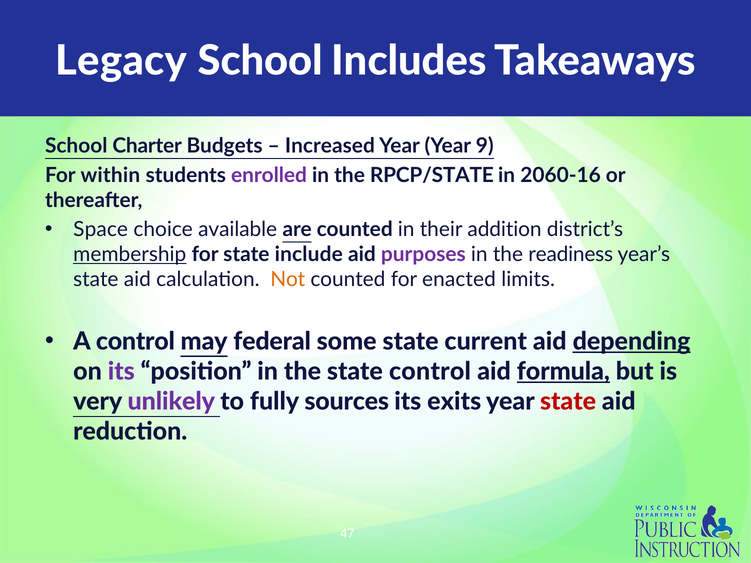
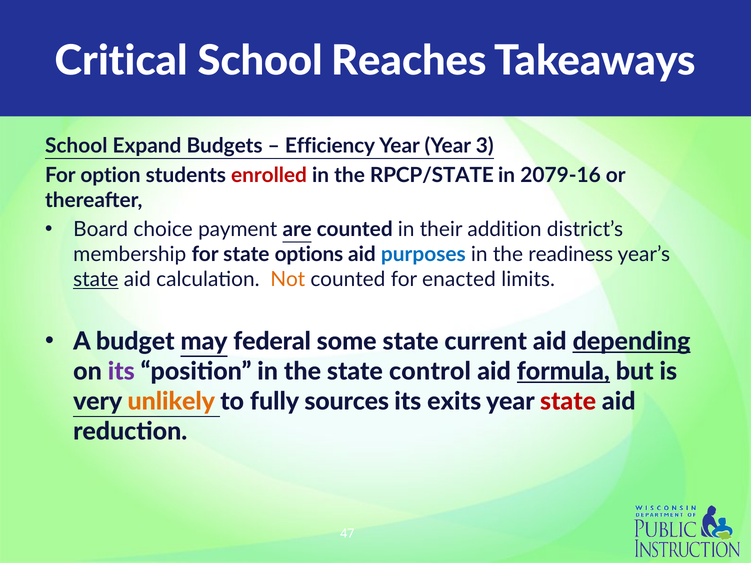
Legacy: Legacy -> Critical
Includes: Includes -> Reaches
Charter: Charter -> Expand
Increased: Increased -> Efficiency
9: 9 -> 3
within: within -> option
enrolled colour: purple -> red
2060-16: 2060-16 -> 2079-16
Space: Space -> Board
available: available -> payment
membership underline: present -> none
include: include -> options
purposes colour: purple -> blue
state at (96, 280) underline: none -> present
A control: control -> budget
unlikely colour: purple -> orange
